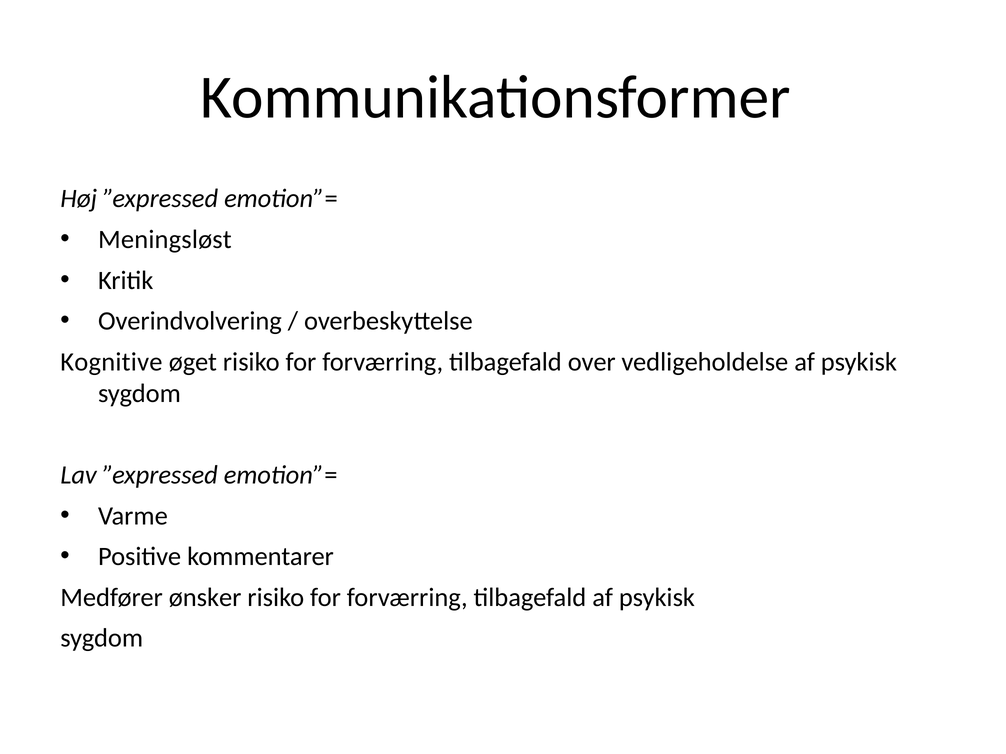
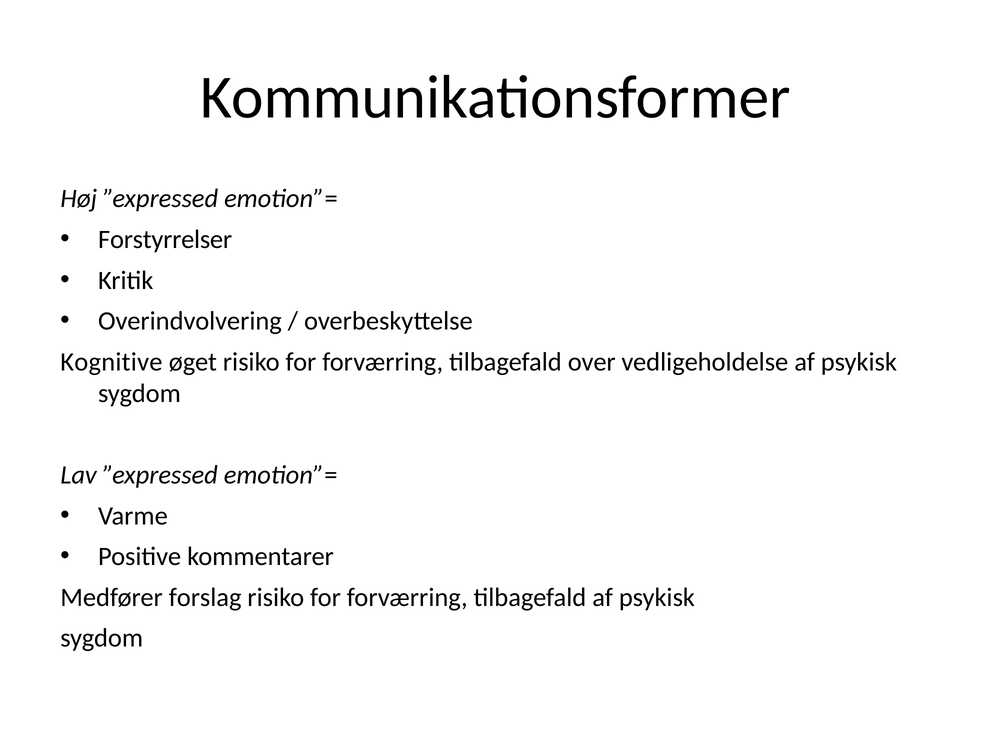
Meningsløst: Meningsløst -> Forstyrrelser
ønsker: ønsker -> forslag
